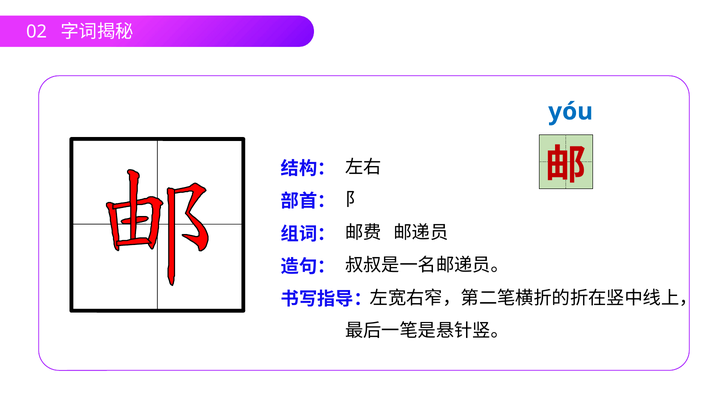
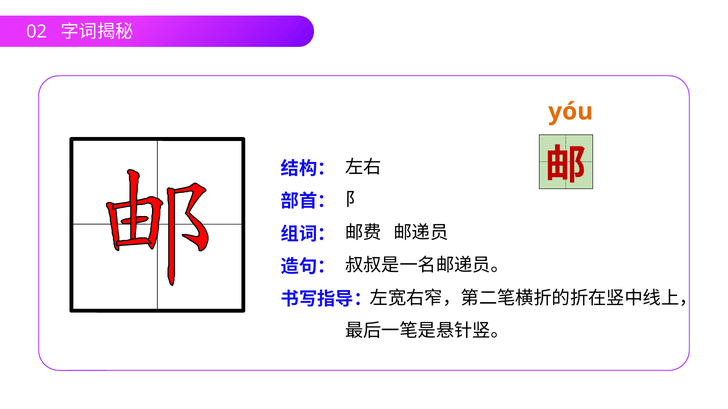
yóu colour: blue -> orange
